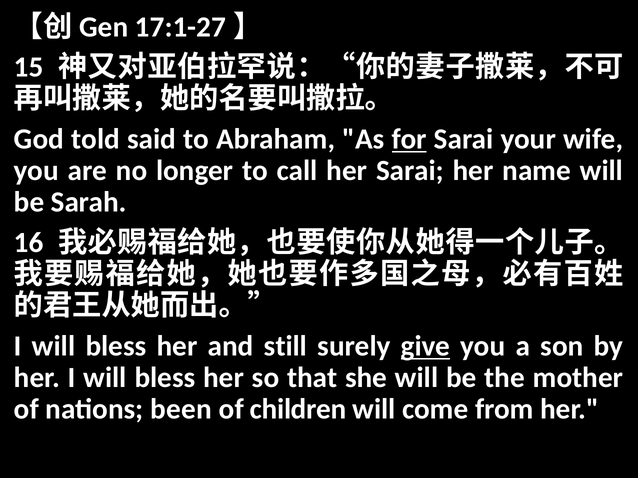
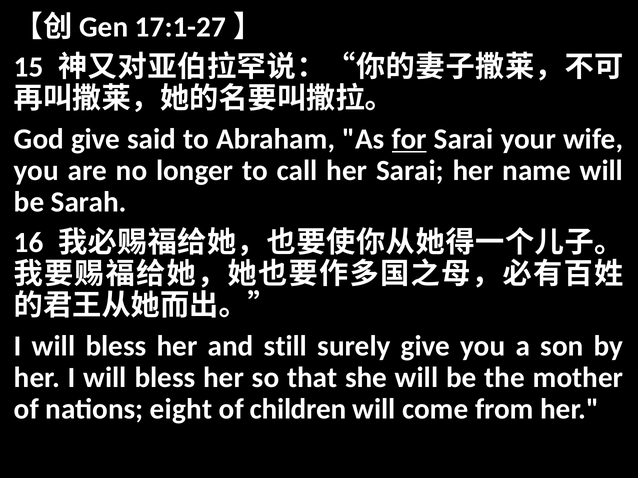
God told: told -> give
give at (426, 347) underline: present -> none
been: been -> eight
